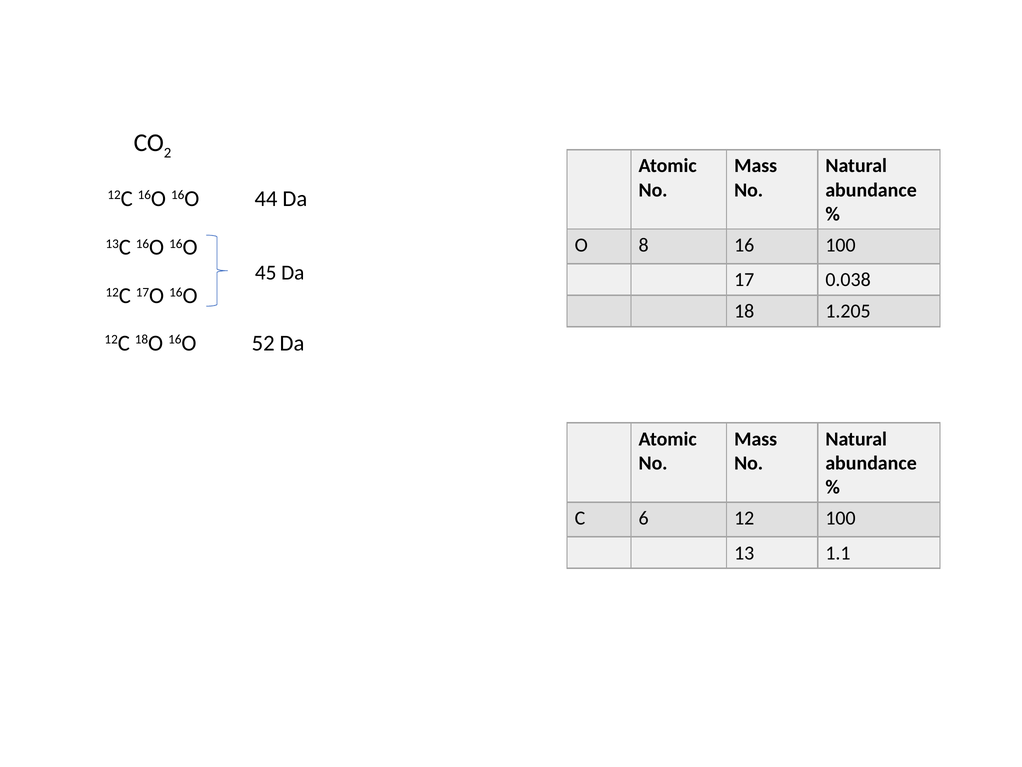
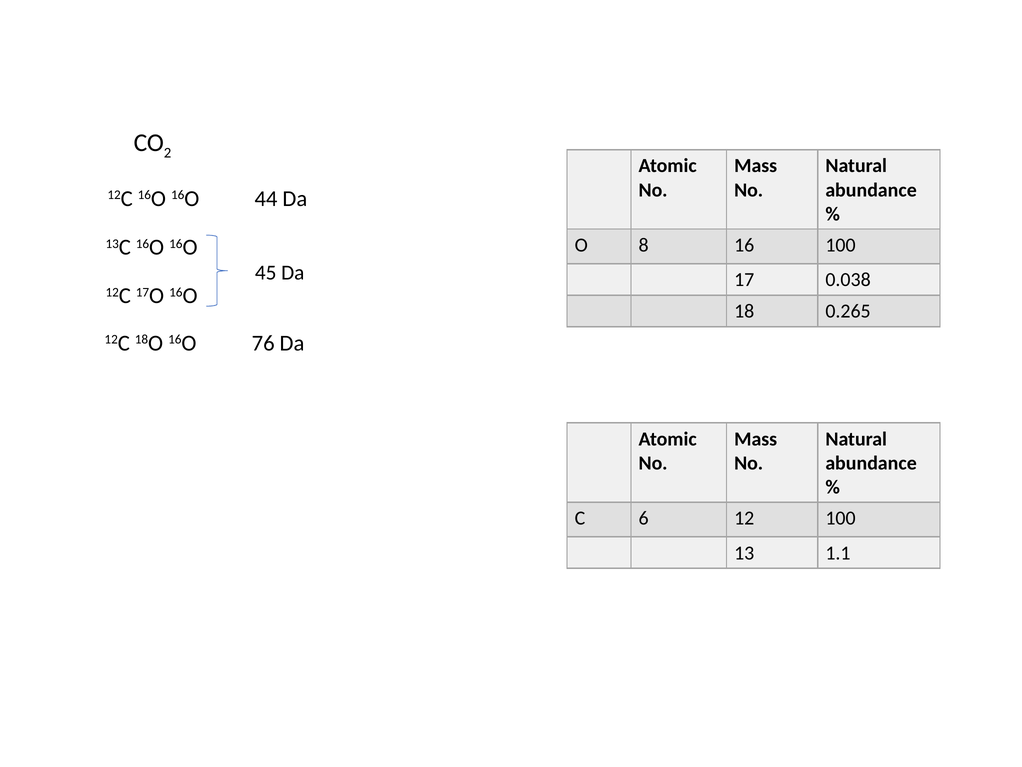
1.205: 1.205 -> 0.265
52: 52 -> 76
